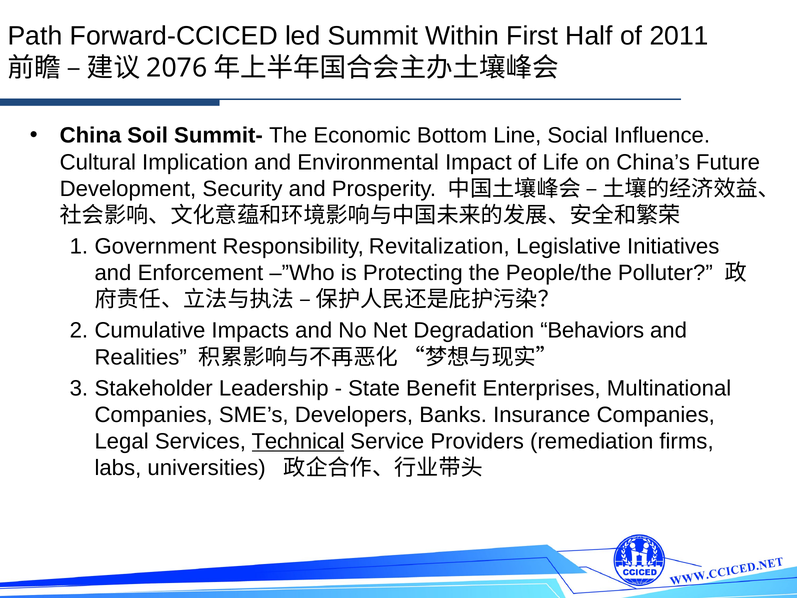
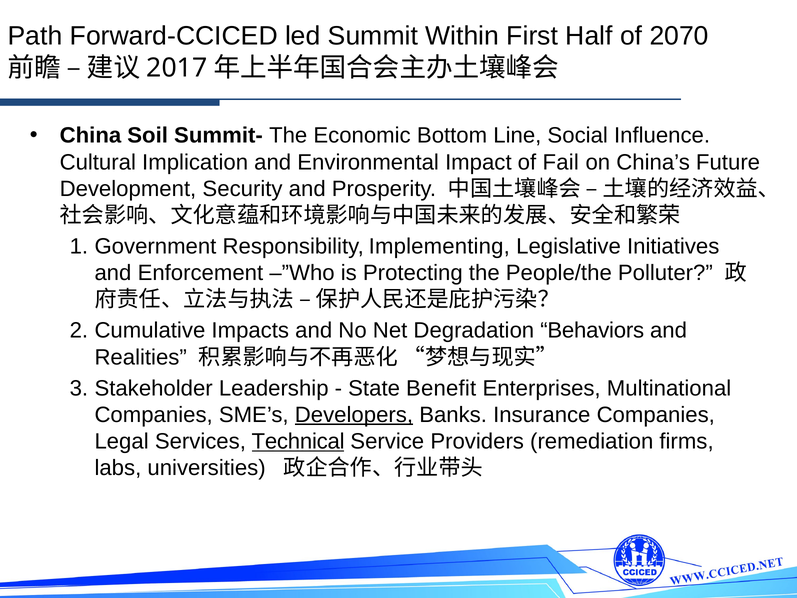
2011: 2011 -> 2070
2076: 2076 -> 2017
Life: Life -> Fail
Revitalization: Revitalization -> Implementing
Developers underline: none -> present
